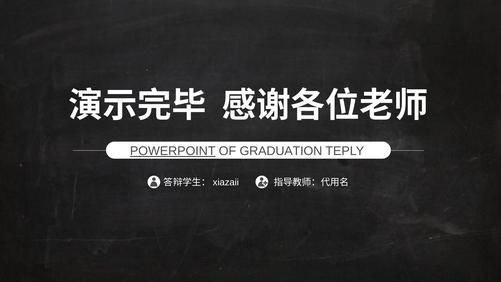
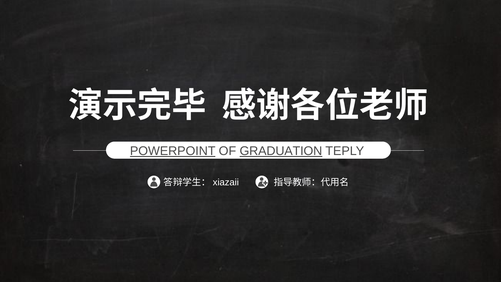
GRADUATION underline: none -> present
